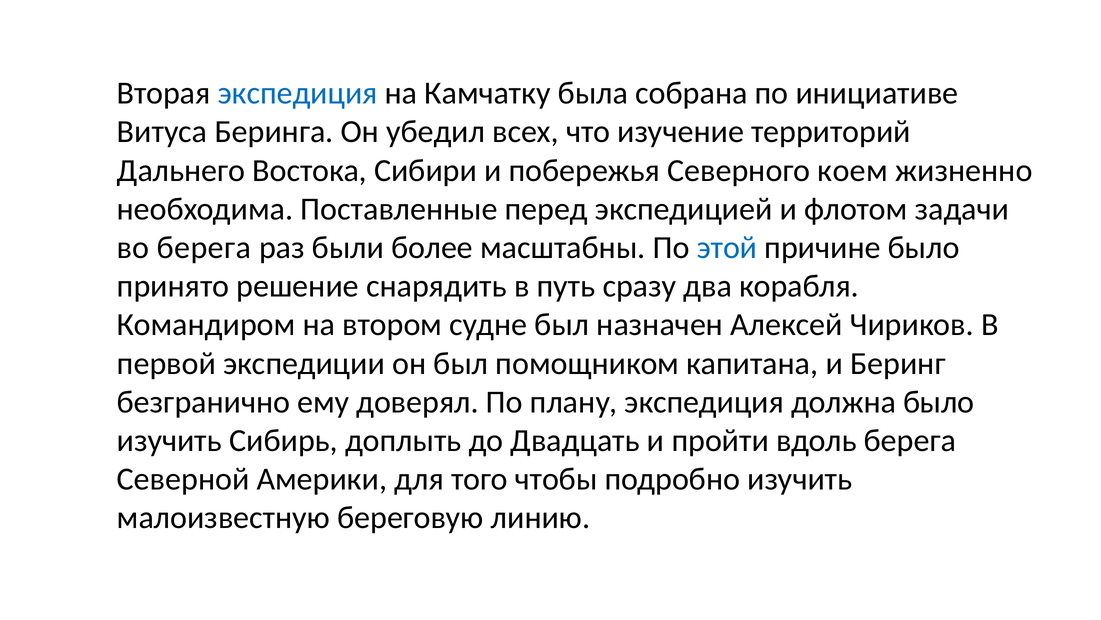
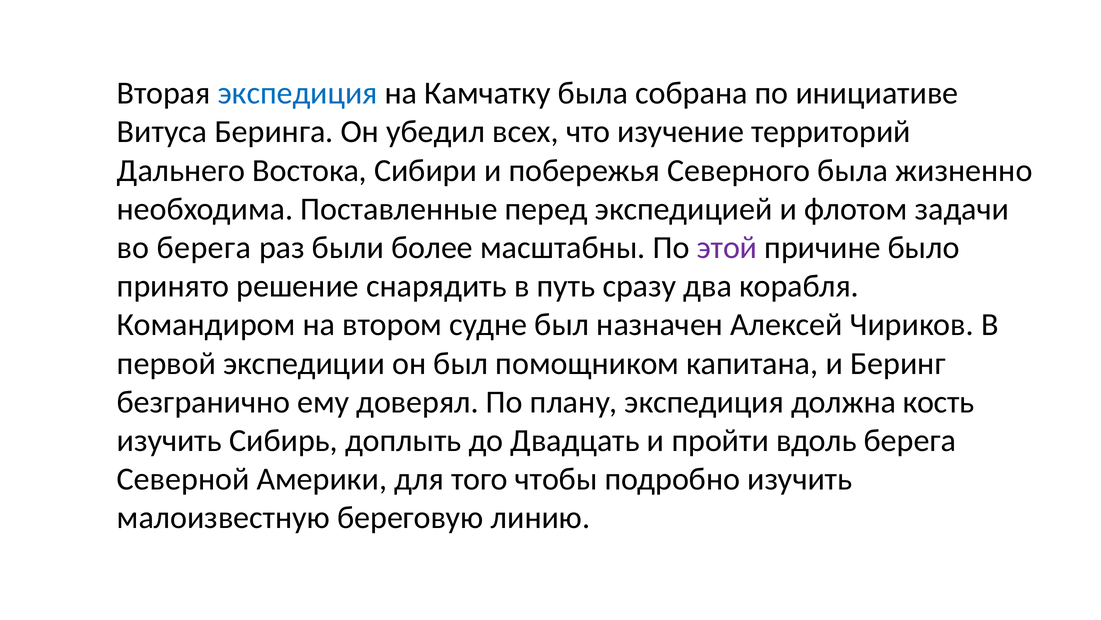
Северного коем: коем -> была
этой colour: blue -> purple
должна было: было -> кость
